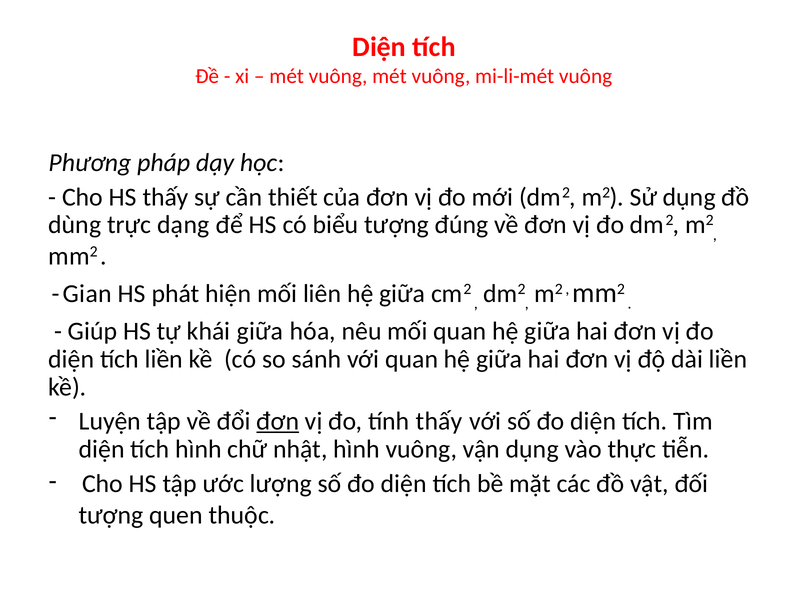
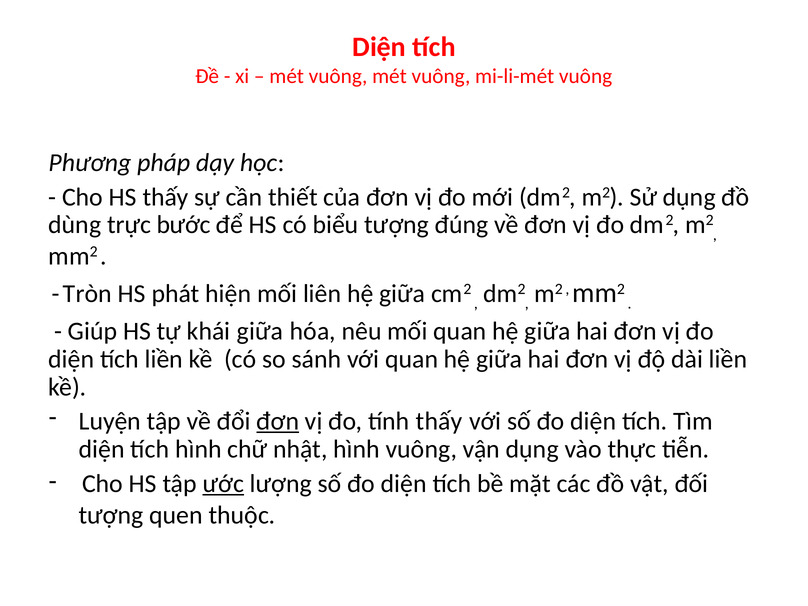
dạng: dạng -> bước
Gian: Gian -> Tròn
ước underline: none -> present
